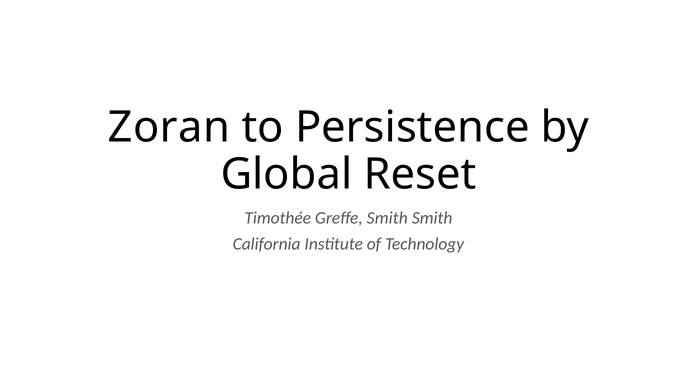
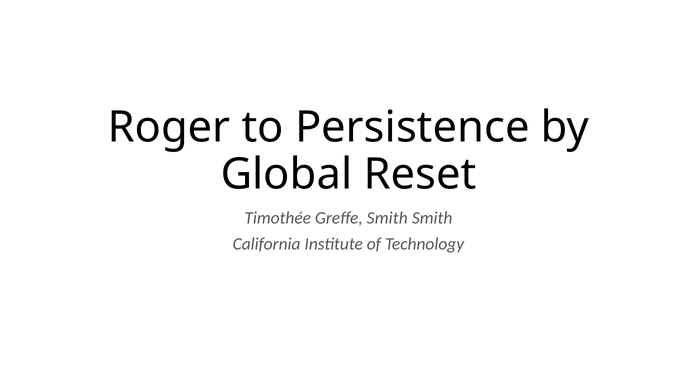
Zoran: Zoran -> Roger
